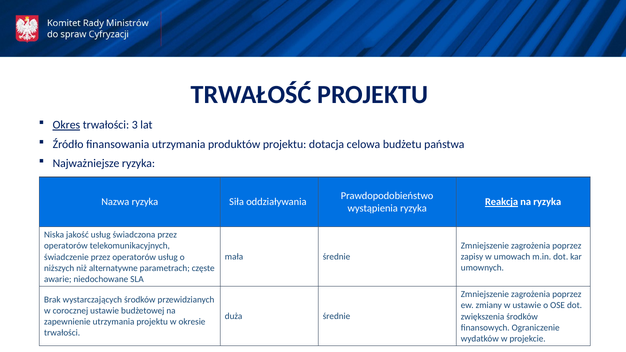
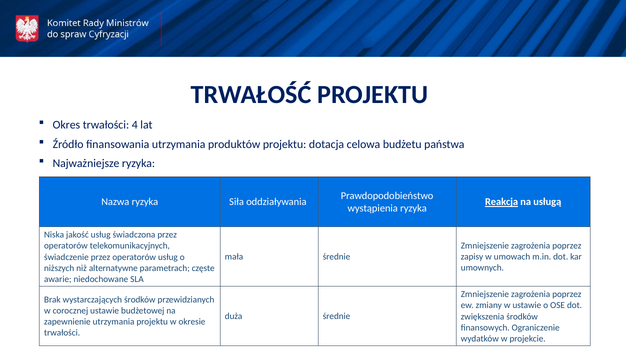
Okres underline: present -> none
3: 3 -> 4
na ryzyka: ryzyka -> usługą
